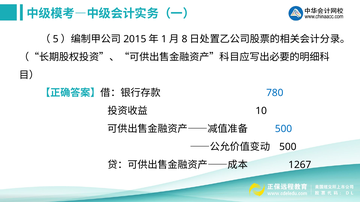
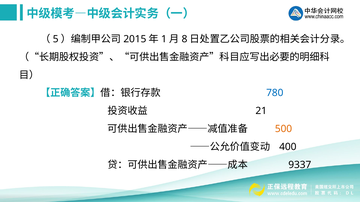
10: 10 -> 21
500 at (283, 129) colour: blue -> orange
500 at (288, 147): 500 -> 400
1267: 1267 -> 9337
